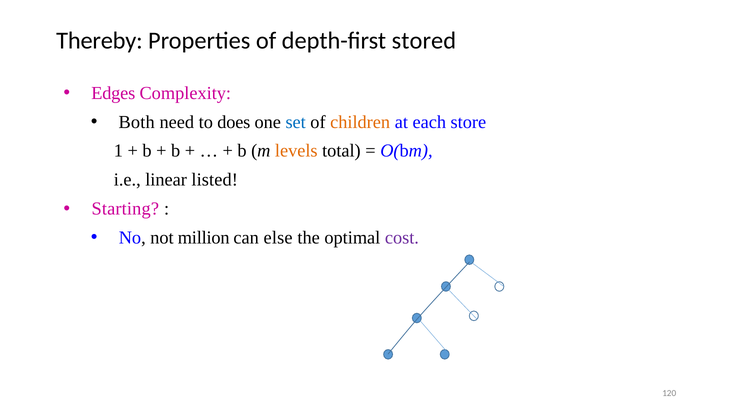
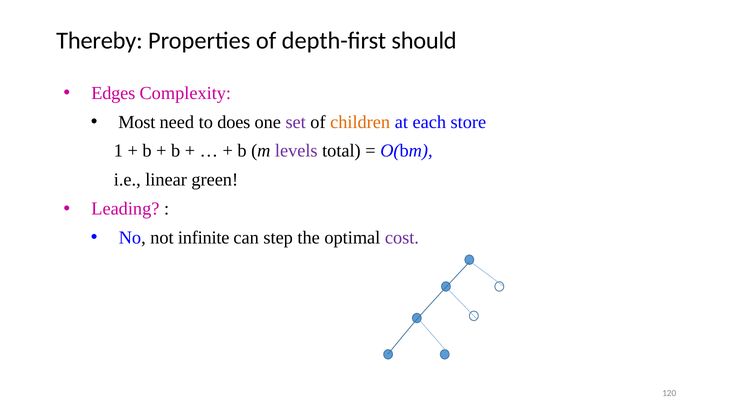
stored: stored -> should
Both: Both -> Most
set colour: blue -> purple
levels colour: orange -> purple
listed: listed -> green
Starting: Starting -> Leading
million: million -> infinite
else: else -> step
